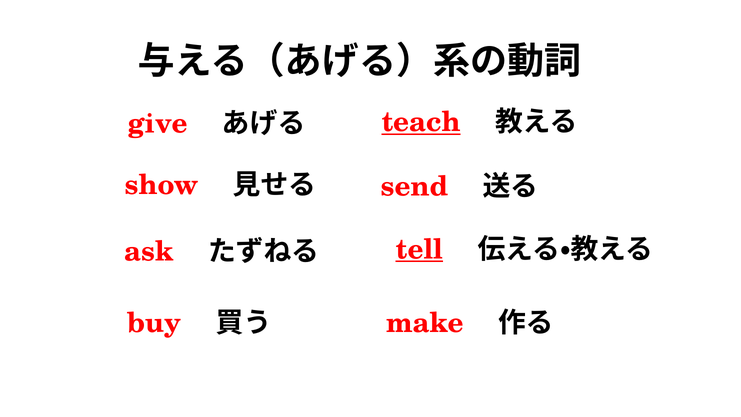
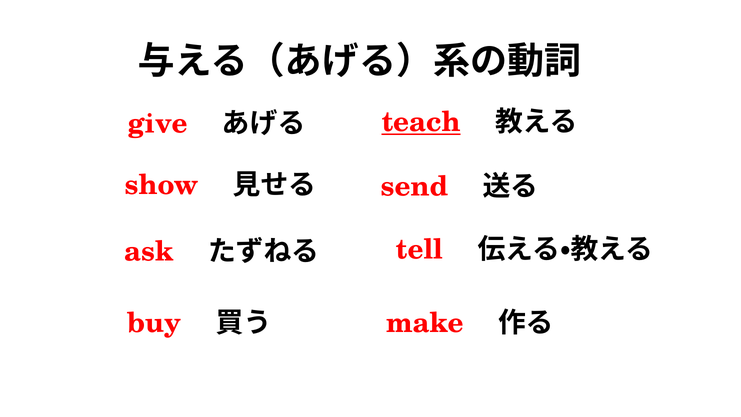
tell underline: present -> none
